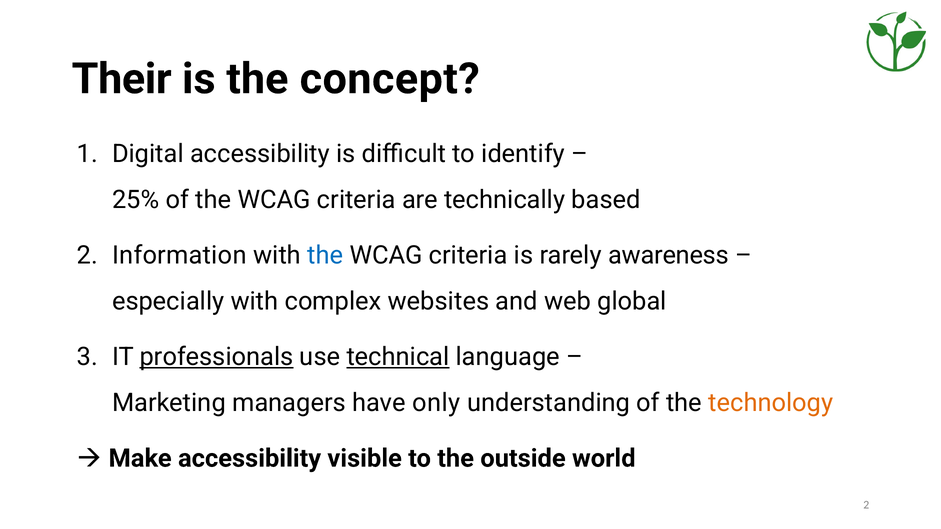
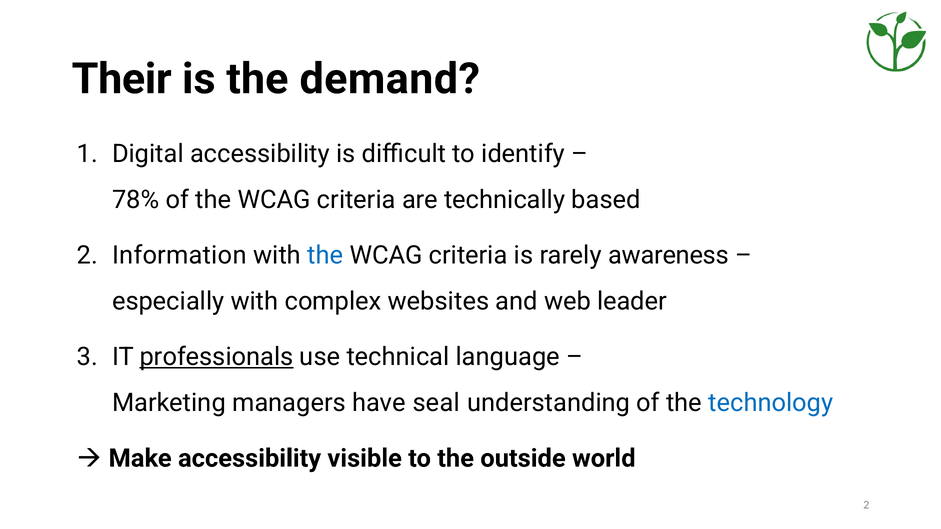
concept: concept -> demand
25%: 25% -> 78%
global: global -> leader
technical underline: present -> none
only: only -> seal
technology colour: orange -> blue
